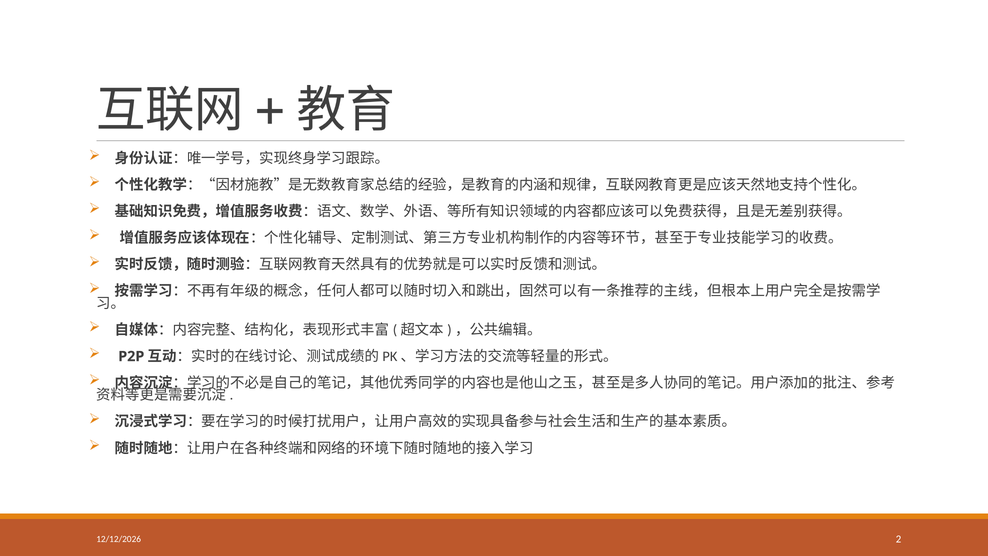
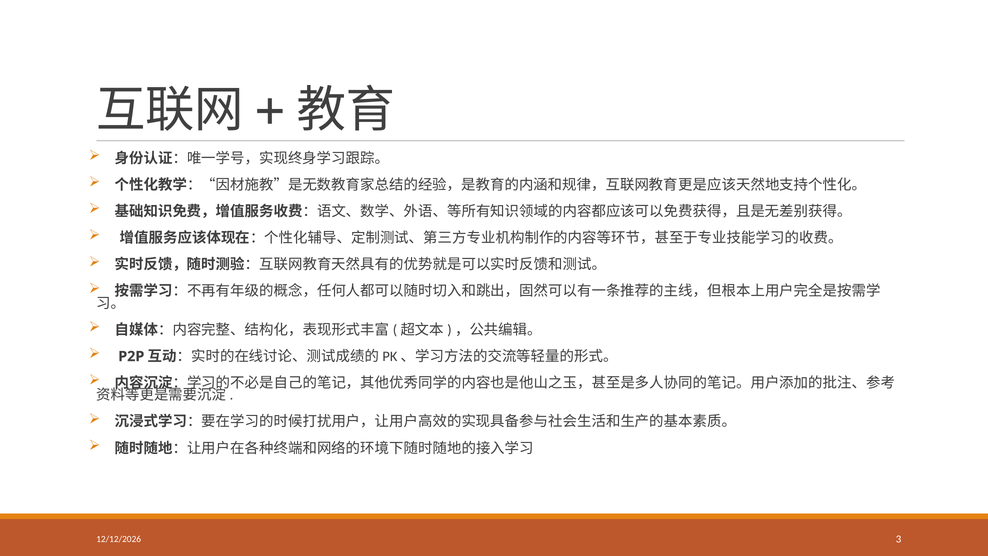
2: 2 -> 3
